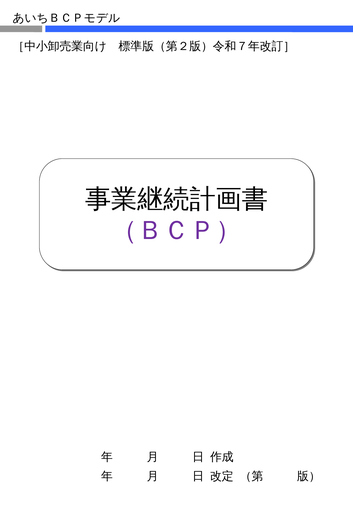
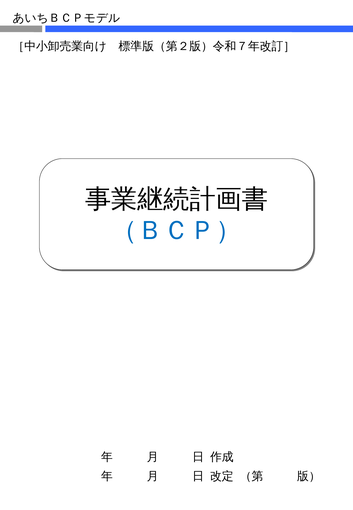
（ＢＣＰ） colour: purple -> blue
